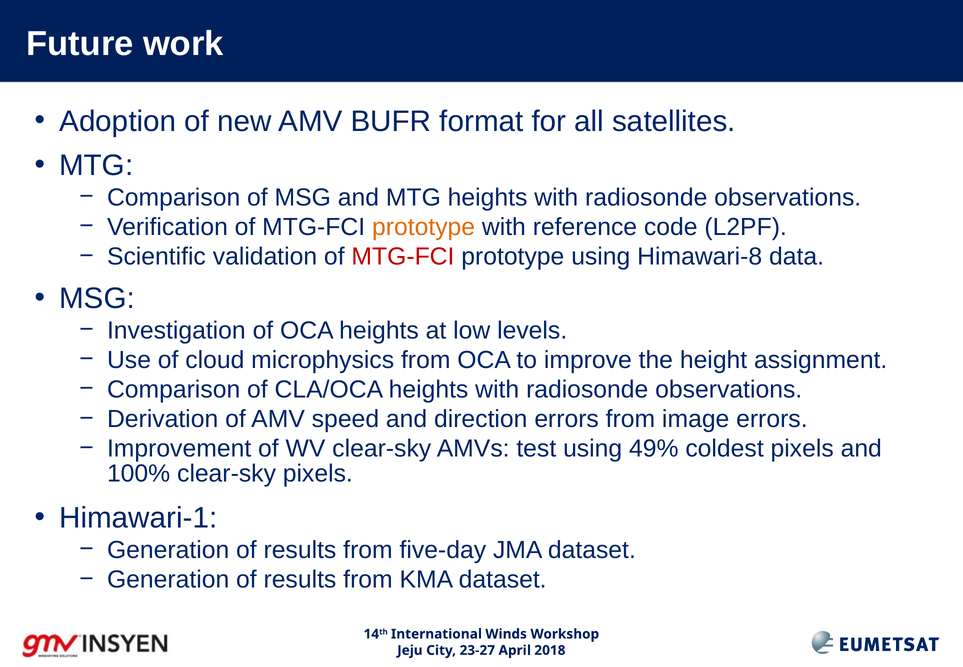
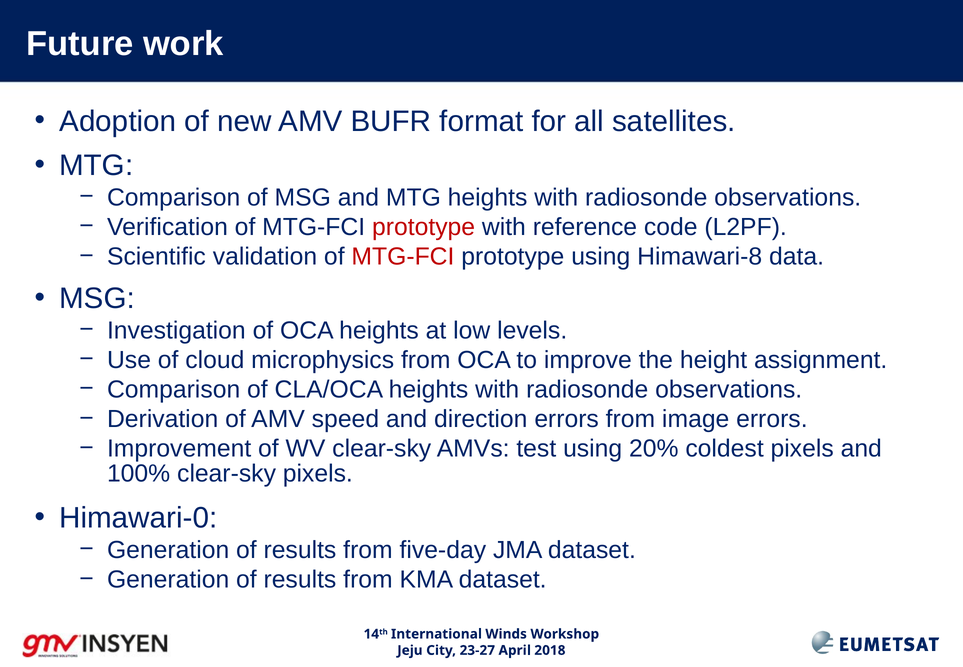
prototype at (424, 227) colour: orange -> red
49%: 49% -> 20%
Himawari-1: Himawari-1 -> Himawari-0
